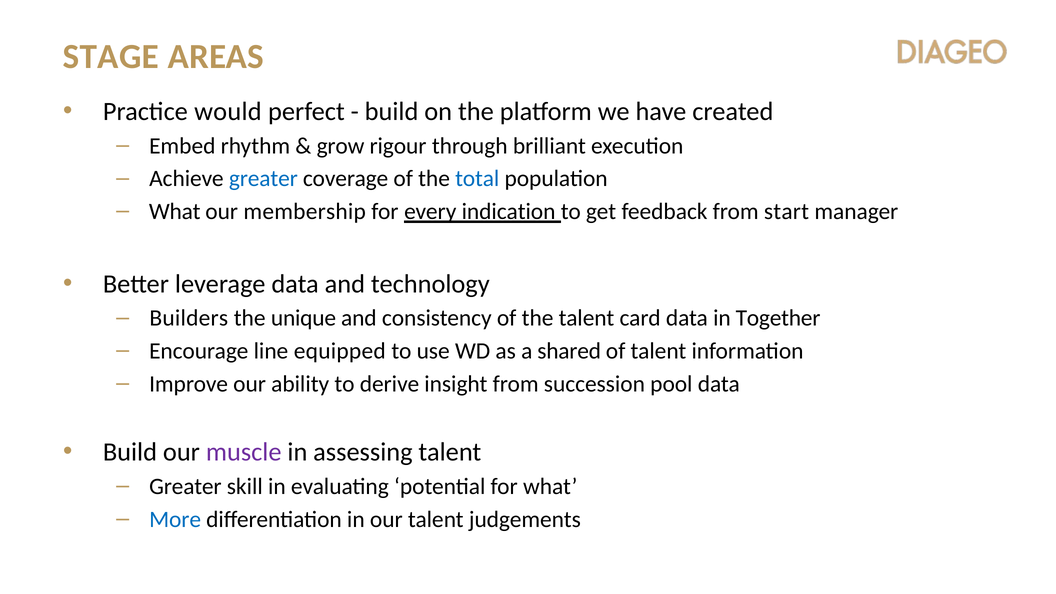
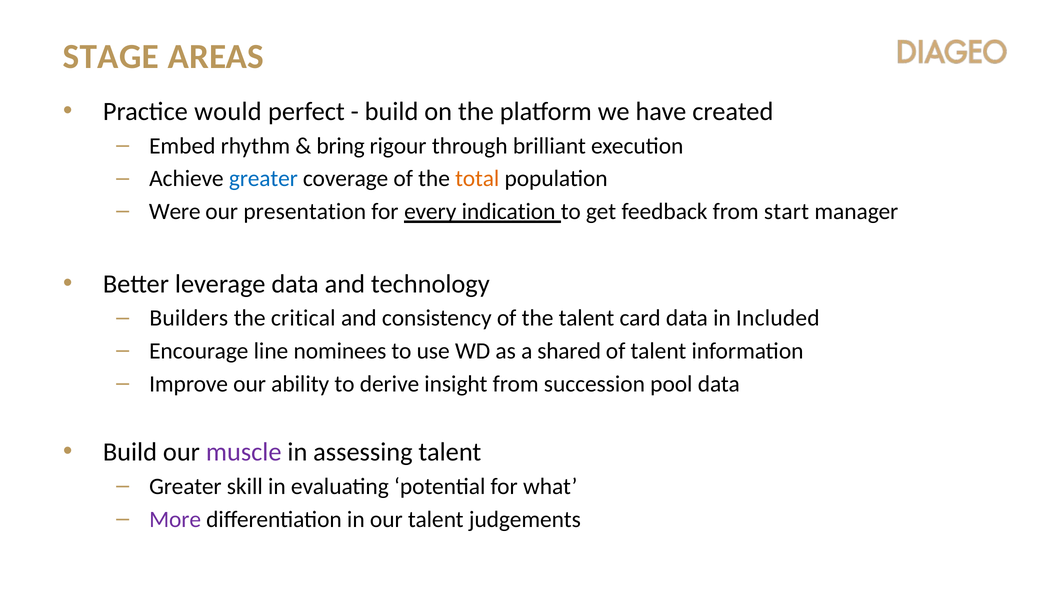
grow: grow -> bring
total colour: blue -> orange
What at (175, 211): What -> Were
membership: membership -> presentation
unique: unique -> critical
Together: Together -> Included
equipped: equipped -> nominees
More colour: blue -> purple
